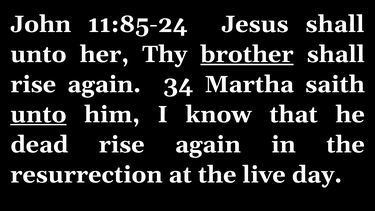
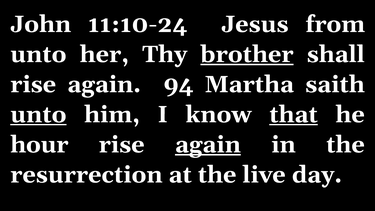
11:85-24: 11:85-24 -> 11:10-24
Jesus shall: shall -> from
34: 34 -> 94
that underline: none -> present
dead: dead -> hour
again at (208, 145) underline: none -> present
